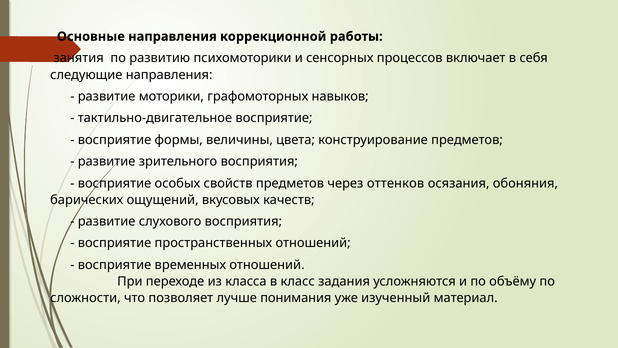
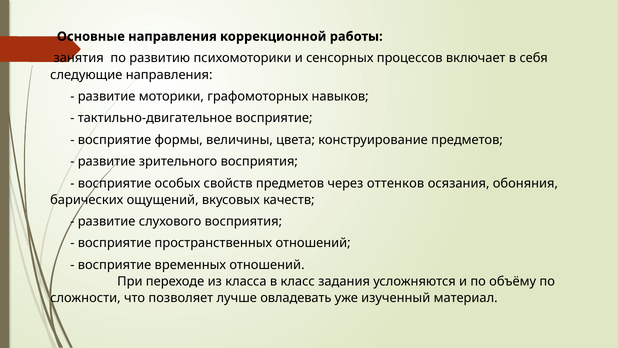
понимания: понимания -> овладевать
